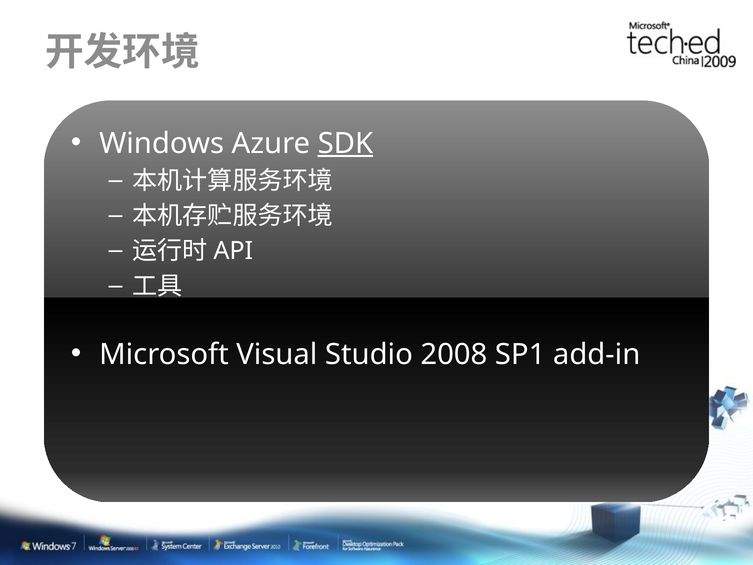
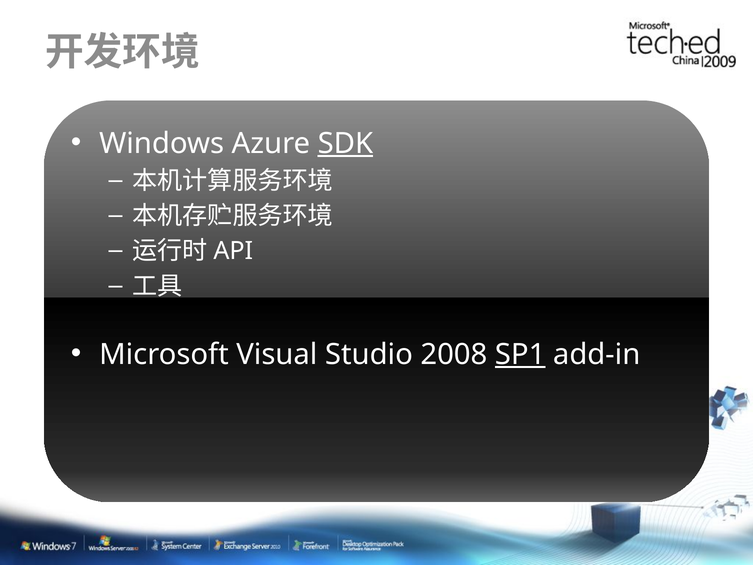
SP1 underline: none -> present
